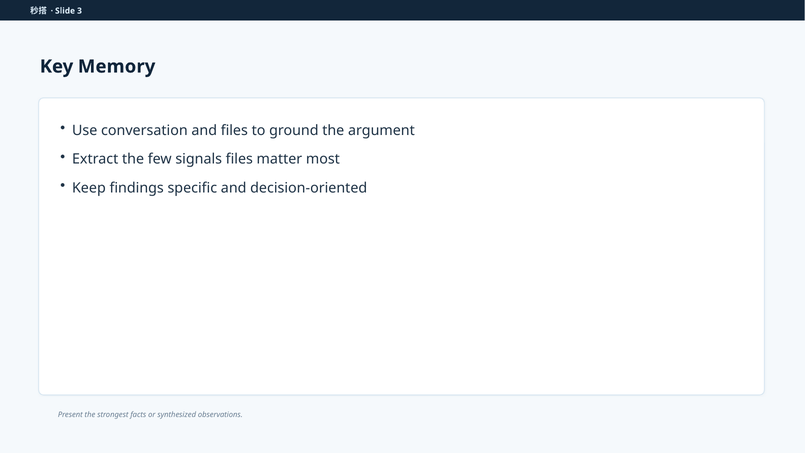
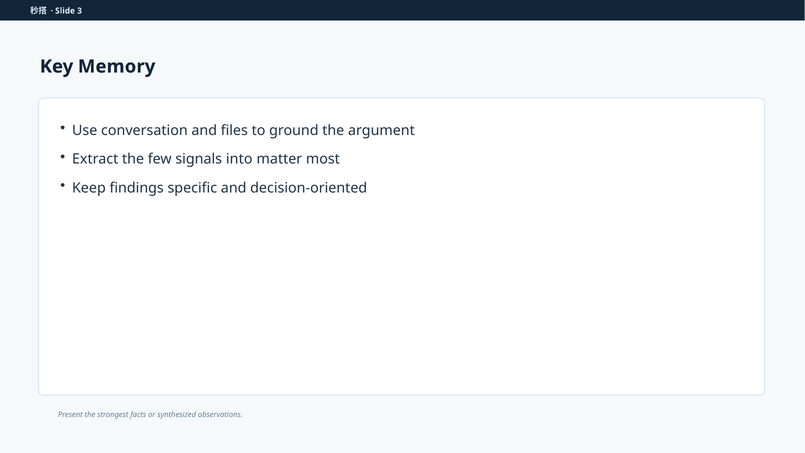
signals files: files -> into
